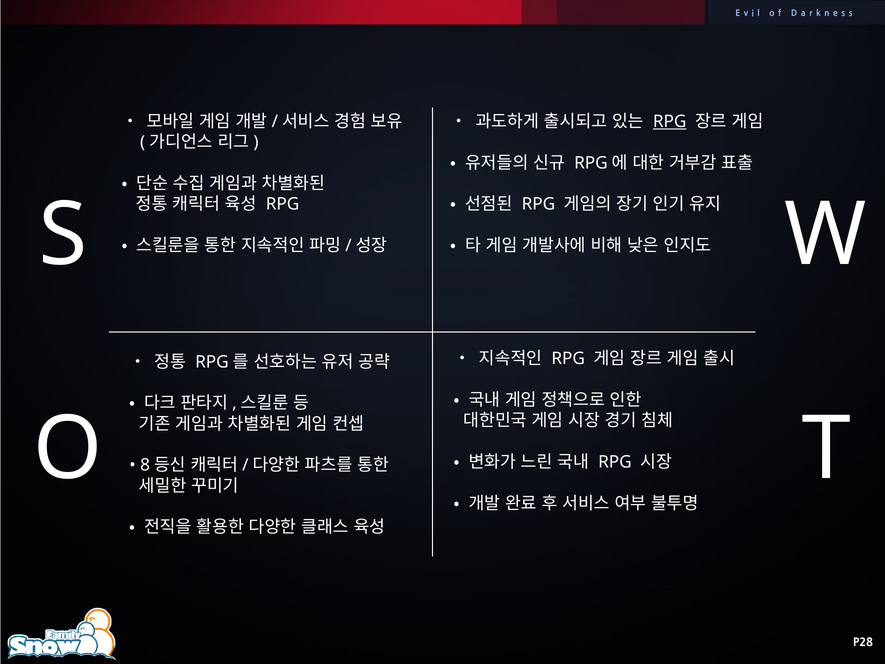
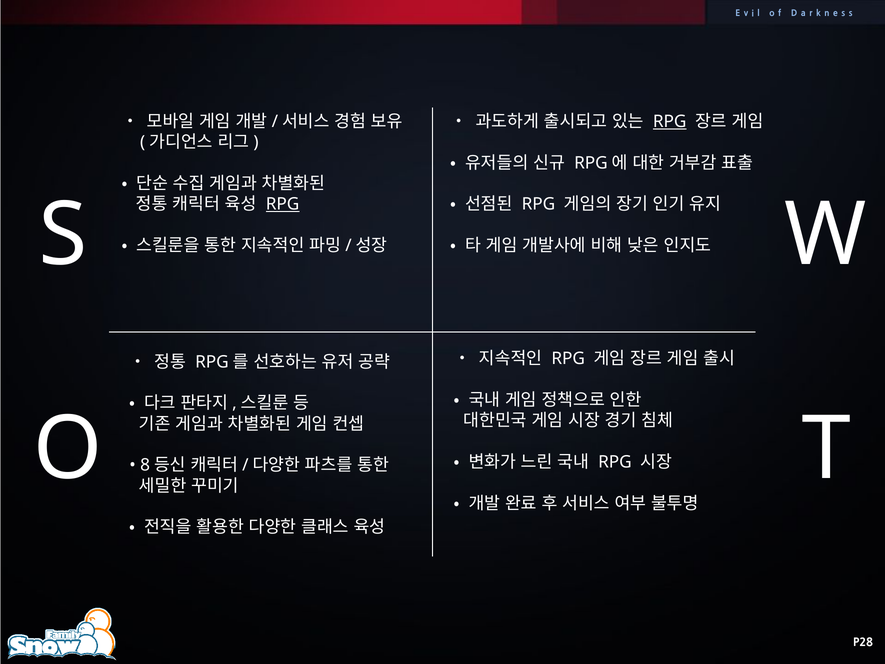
RPG at (283, 204) underline: none -> present
